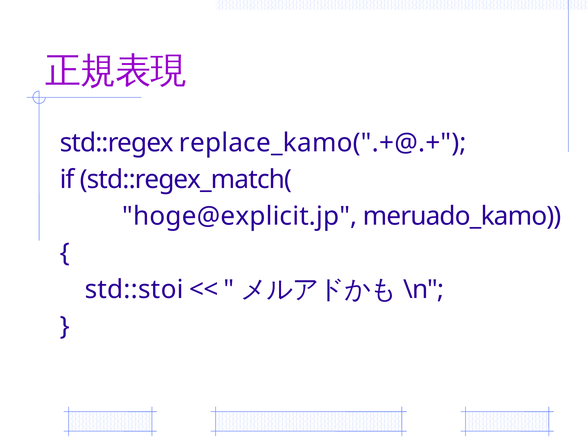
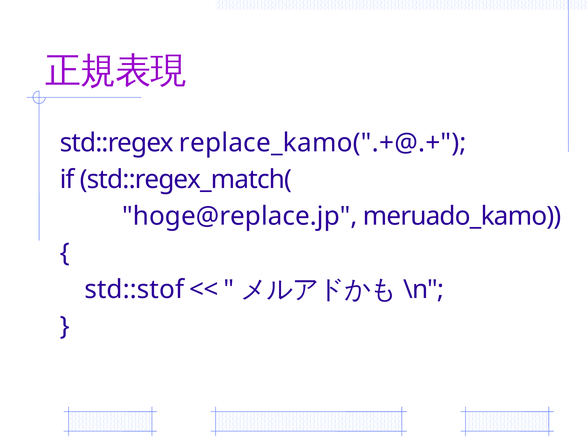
hoge@explicit.jp: hoge@explicit.jp -> hoge@replace.jp
std::stoi: std::stoi -> std::stof
